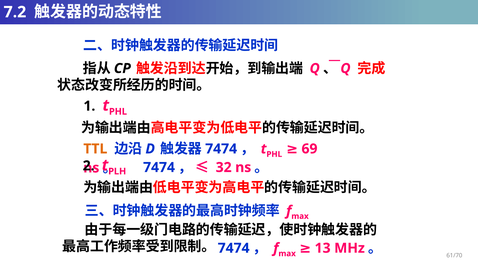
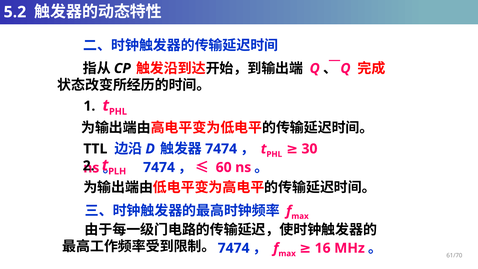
7.2: 7.2 -> 5.2
TTL colour: orange -> black
69: 69 -> 30
32: 32 -> 60
13: 13 -> 16
